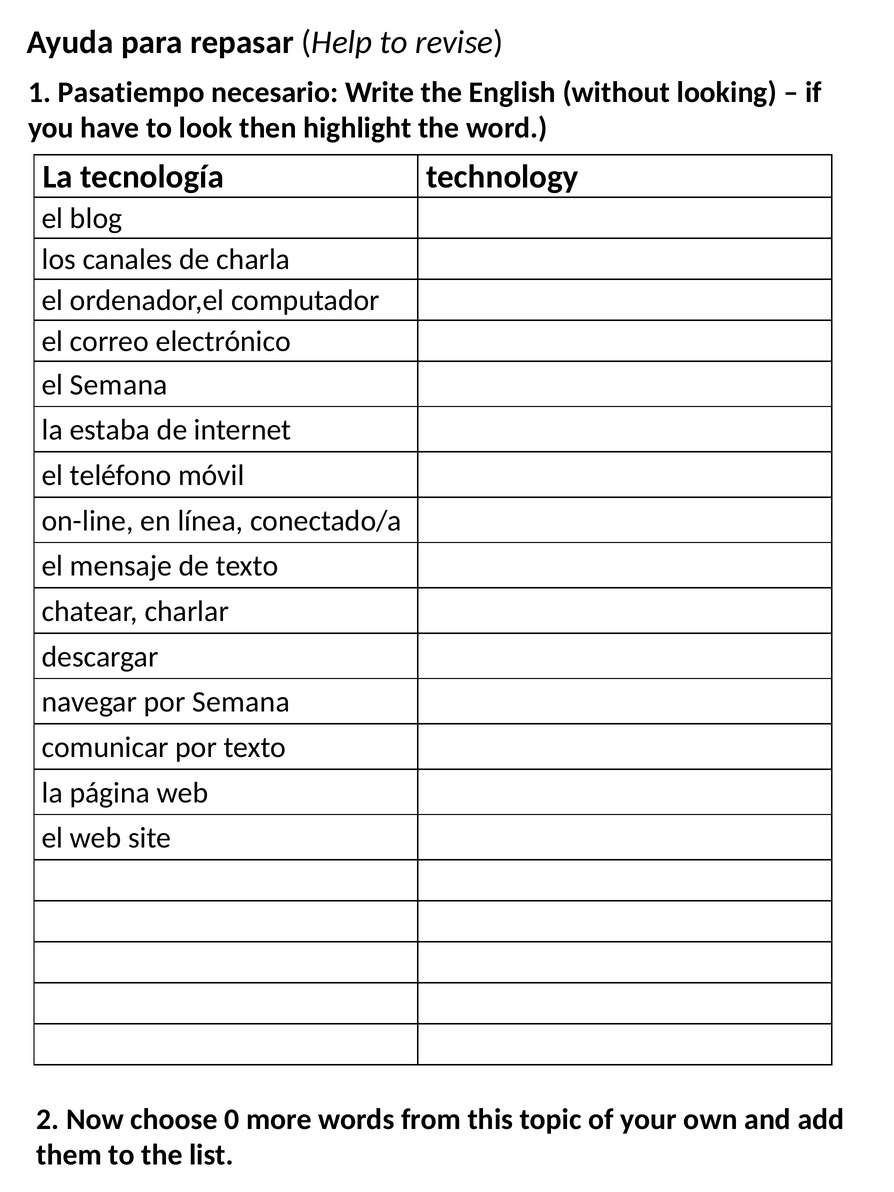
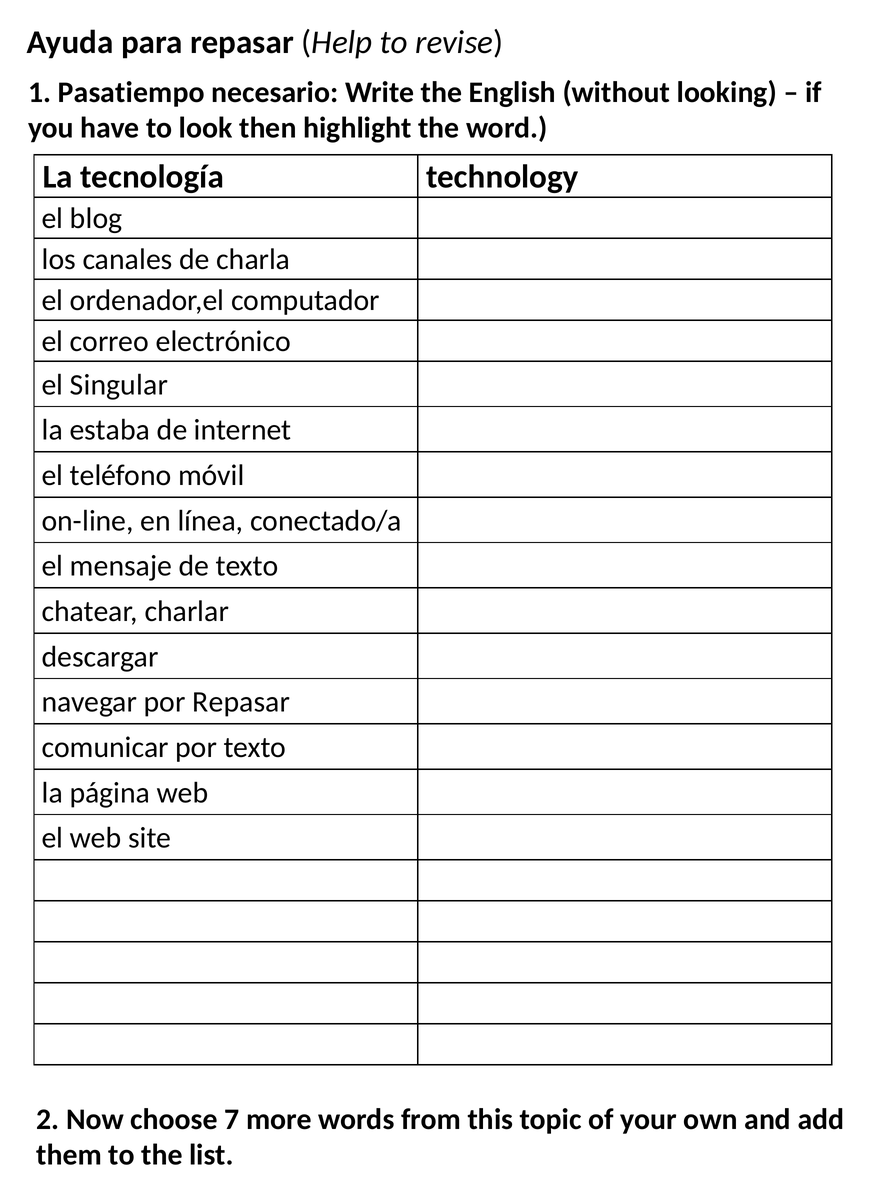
el Semana: Semana -> Singular
por Semana: Semana -> Repasar
0: 0 -> 7
